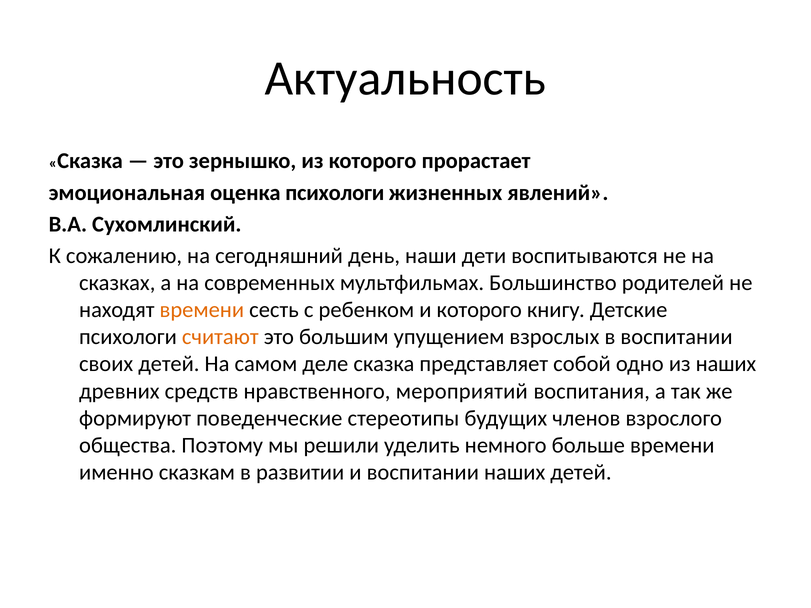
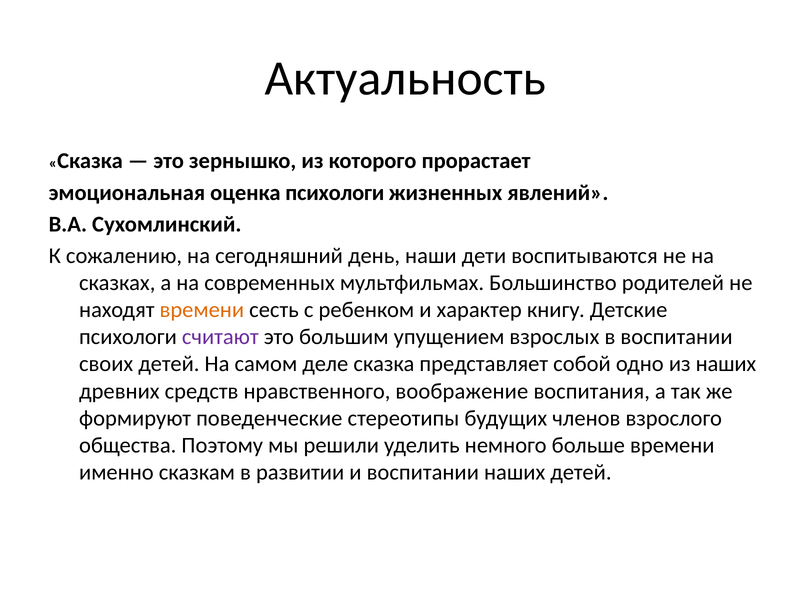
и которого: которого -> характер
считают colour: orange -> purple
мероприятий: мероприятий -> воображение
